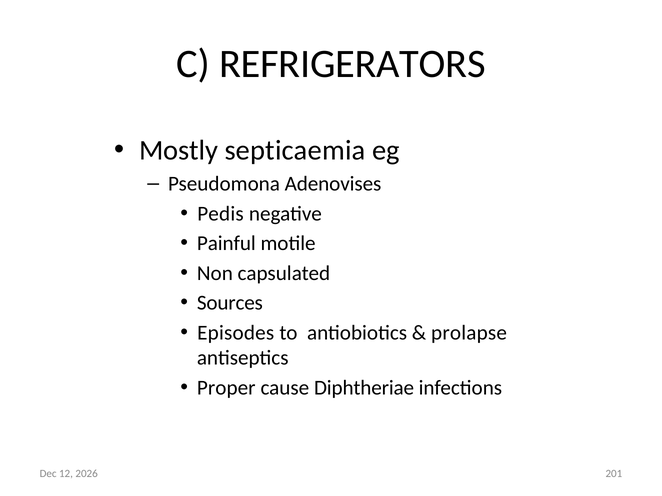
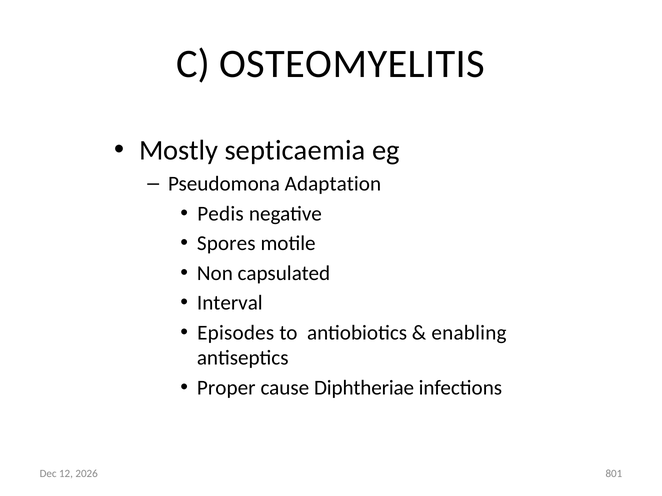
REFRIGERATORS: REFRIGERATORS -> OSTEOMYELITIS
Adenovises: Adenovises -> Adaptation
Painful: Painful -> Spores
Sources: Sources -> Interval
prolapse: prolapse -> enabling
201: 201 -> 801
